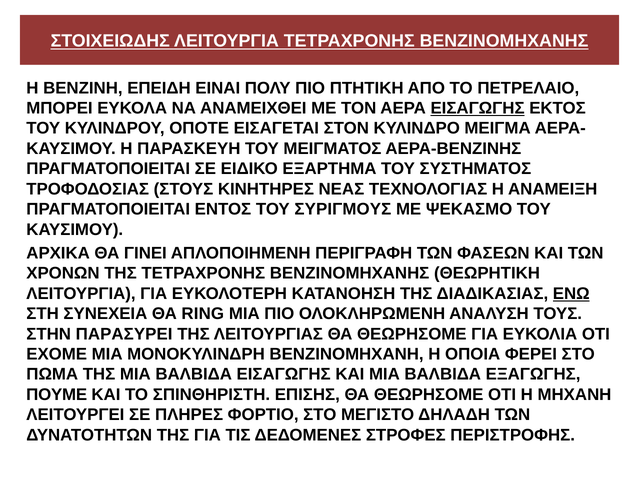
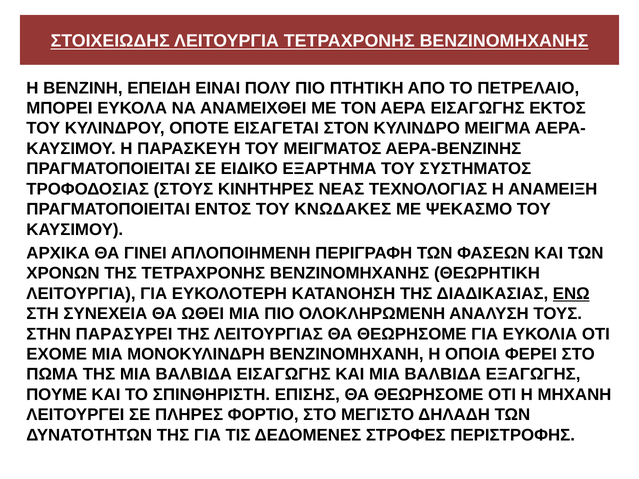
ΕΙΣΑΓΩΓΗΣ at (478, 108) underline: present -> none
ΣΥΡΙΓΜΟΥΣ: ΣΥΡΙΓΜΟΥΣ -> ΚΝΩΔΑΚΕΣ
RING: RING -> ΩΘΕΙ
